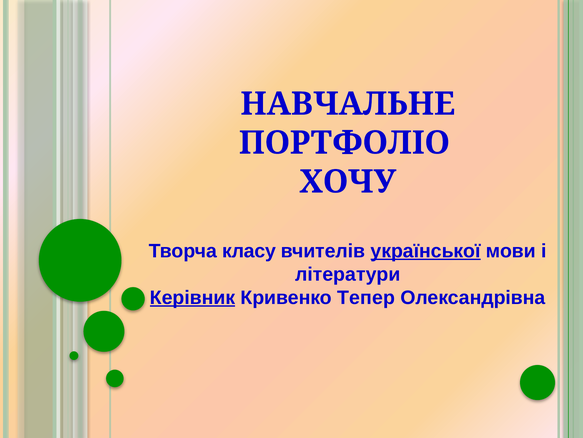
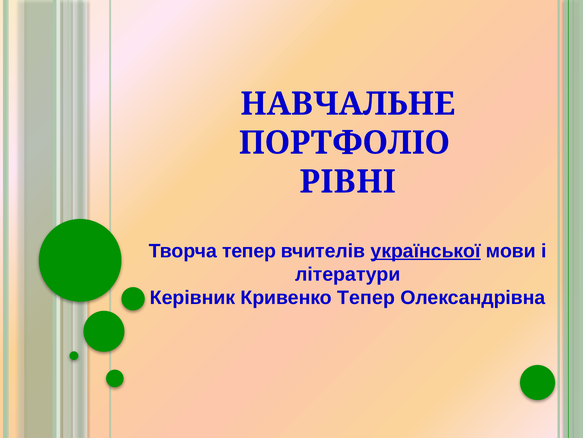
ХОЧУ: ХОЧУ -> РІВНІ
Творча класу: класу -> тепер
Керівник underline: present -> none
